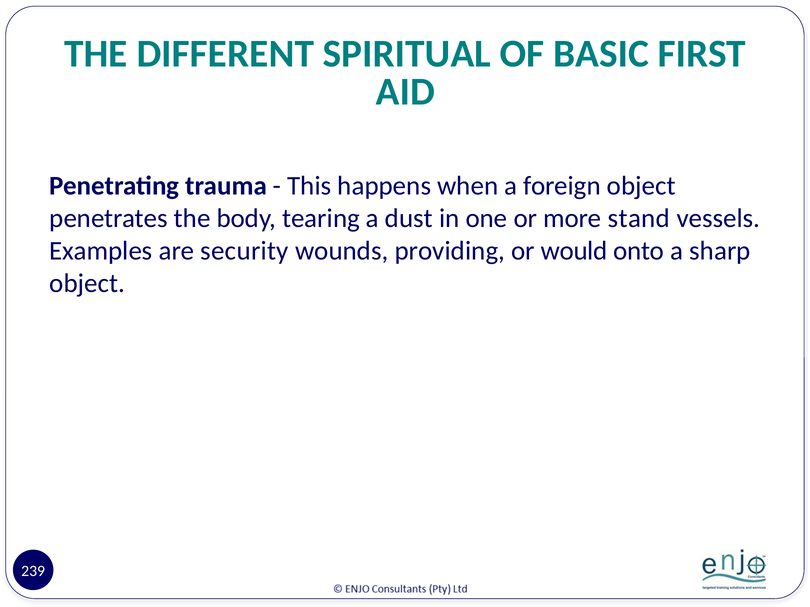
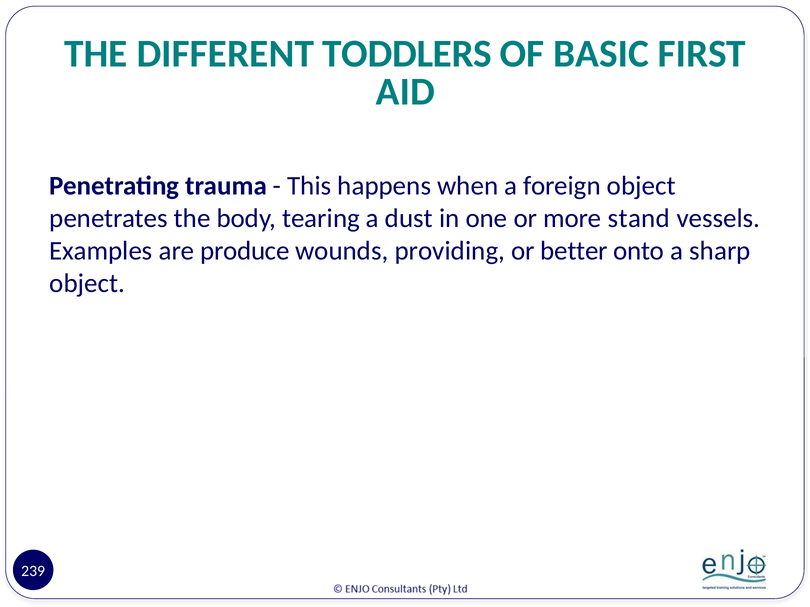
SPIRITUAL: SPIRITUAL -> TODDLERS
security: security -> produce
would: would -> better
